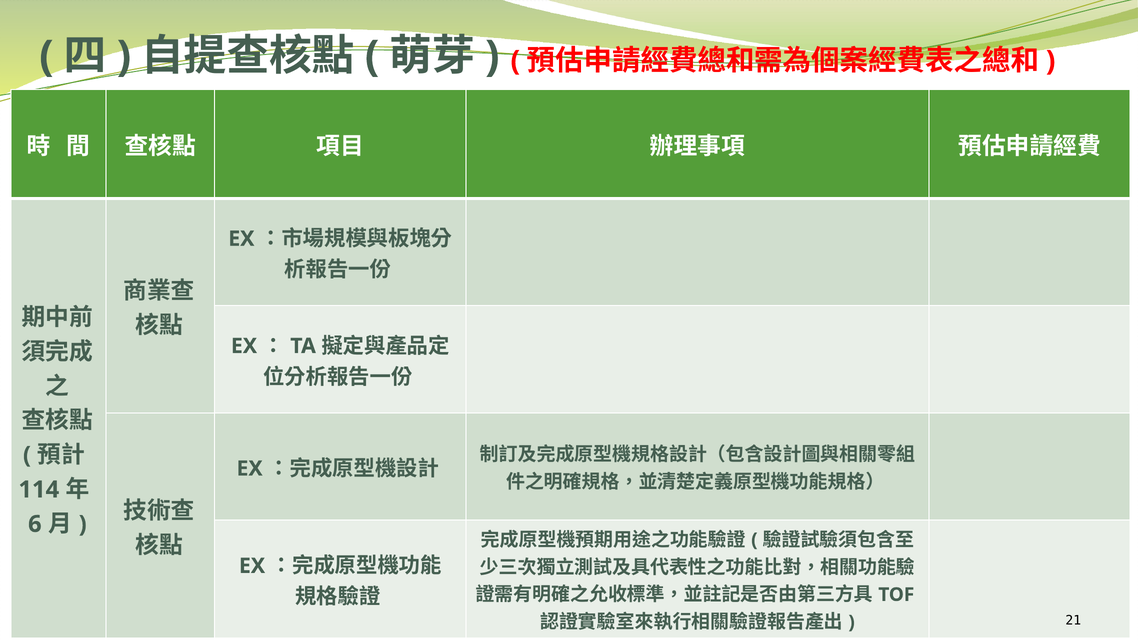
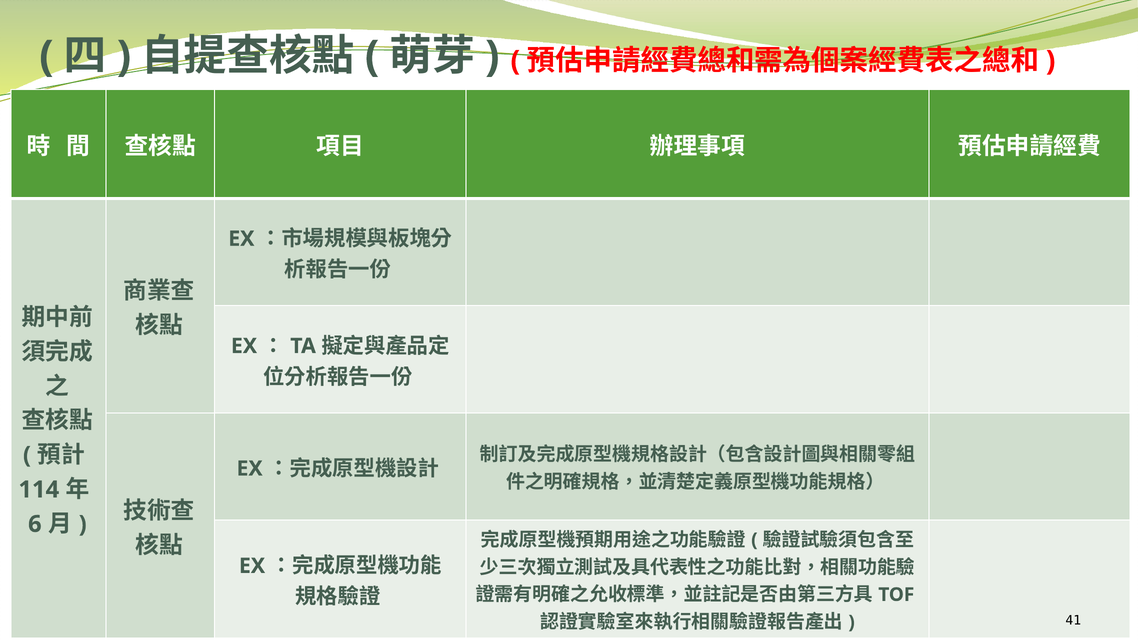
21: 21 -> 41
